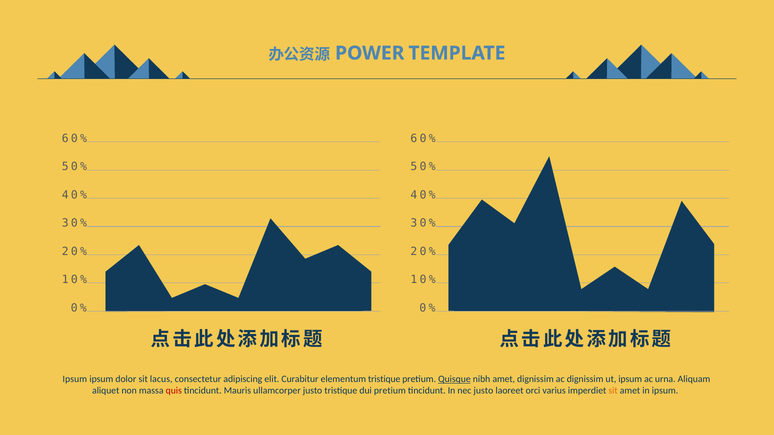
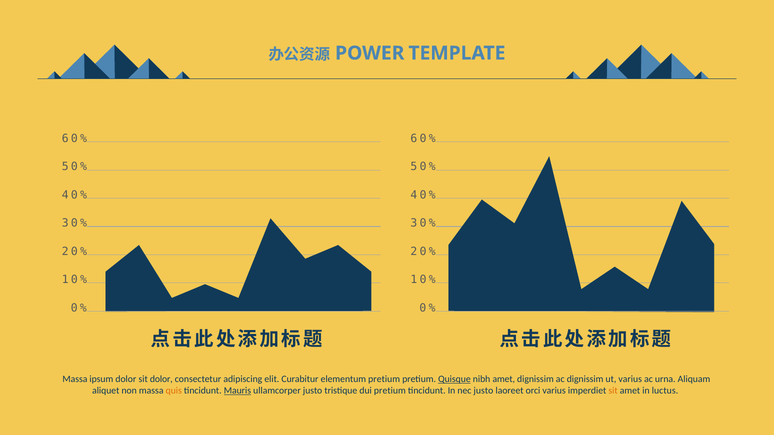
Ipsum at (75, 379): Ipsum -> Massa
sit lacus: lacus -> dolor
elementum tristique: tristique -> pretium
ut ipsum: ipsum -> varius
quis colour: red -> orange
Mauris underline: none -> present
in ipsum: ipsum -> luctus
